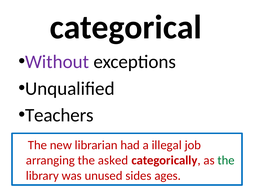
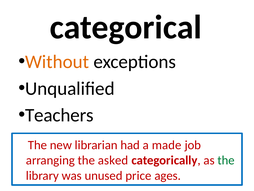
Without colour: purple -> orange
illegal: illegal -> made
sides: sides -> price
